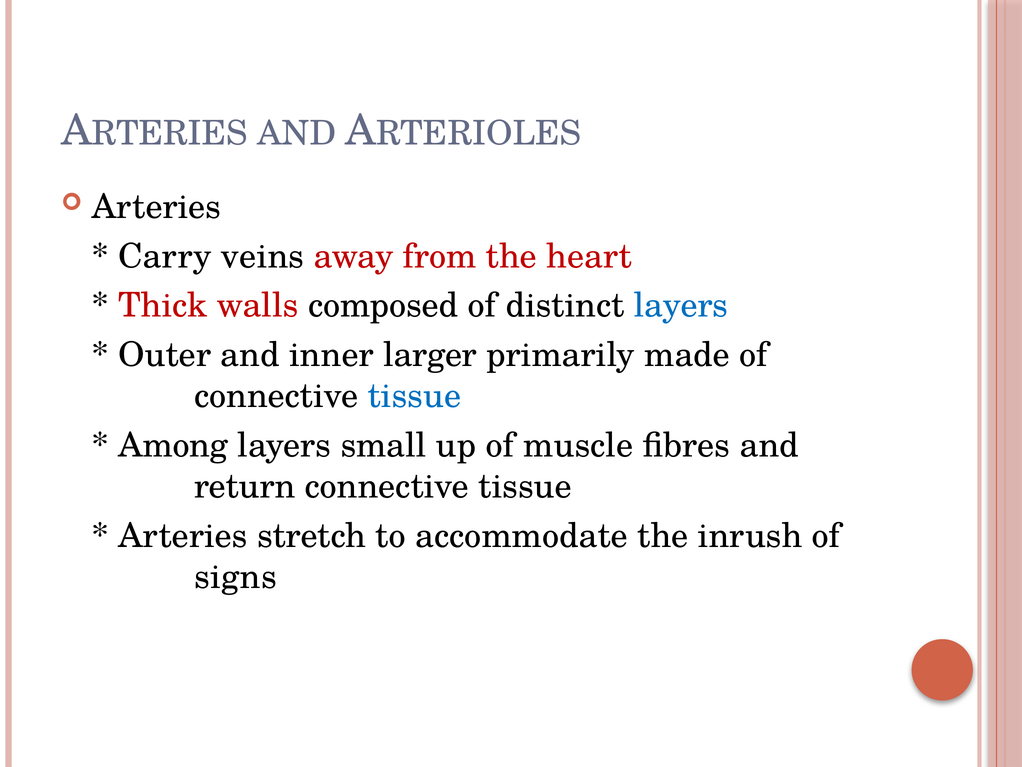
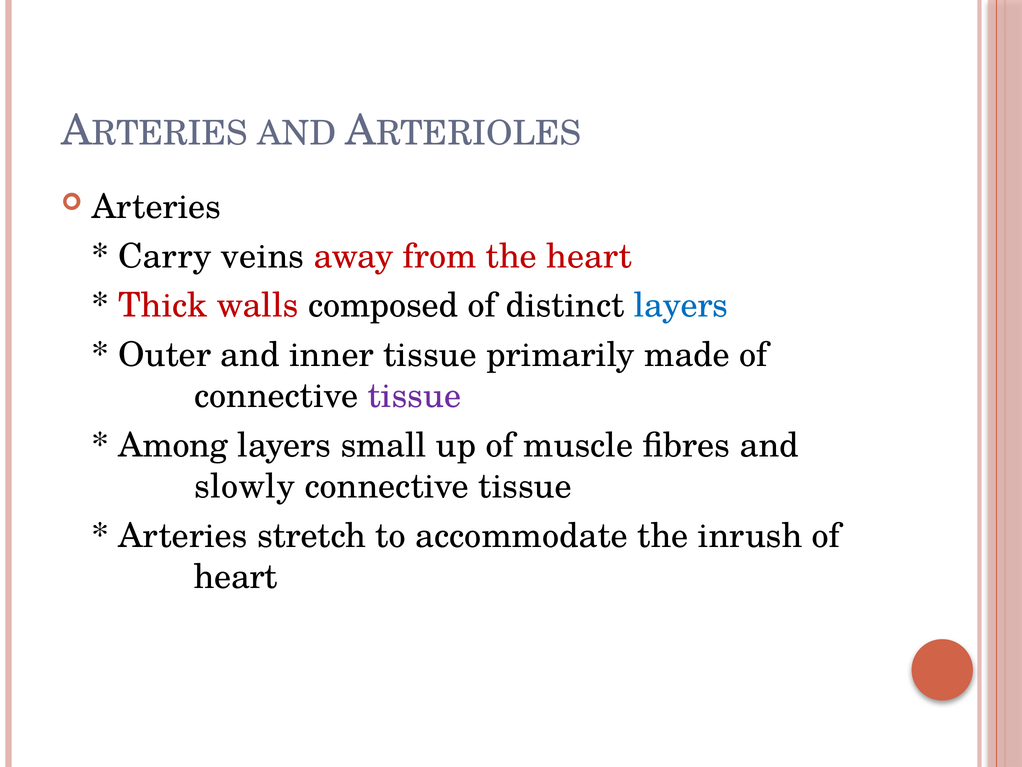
inner larger: larger -> tissue
tissue at (414, 396) colour: blue -> purple
return: return -> slowly
signs at (235, 576): signs -> heart
